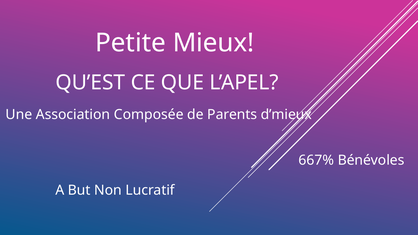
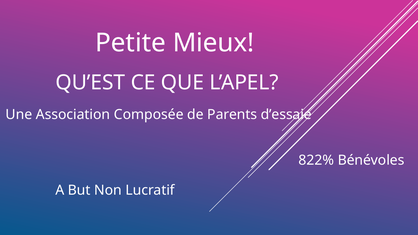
d’mieux: d’mieux -> d’essaie
667%: 667% -> 822%
